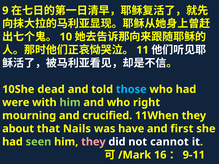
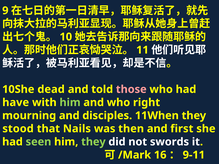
those colour: light blue -> pink
were: were -> have
crucified: crucified -> disciples
about: about -> stood
have: have -> then
they at (93, 142) colour: pink -> light green
cannot: cannot -> swords
